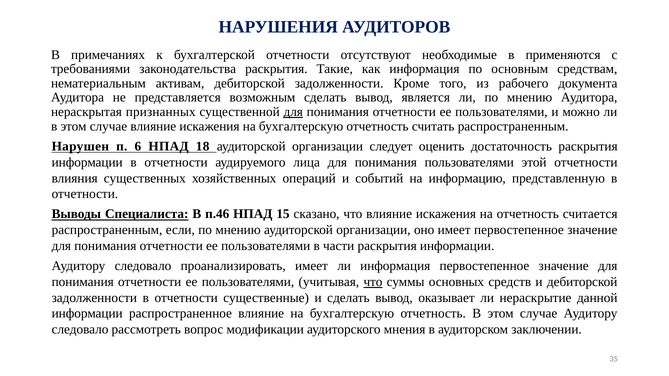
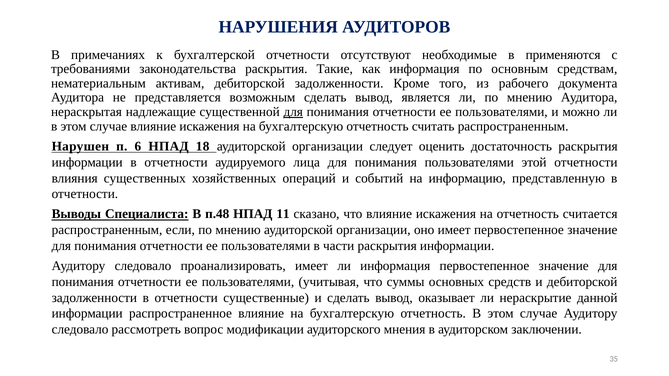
признанных: признанных -> надлежащие
п.46: п.46 -> п.48
15: 15 -> 11
что at (373, 282) underline: present -> none
